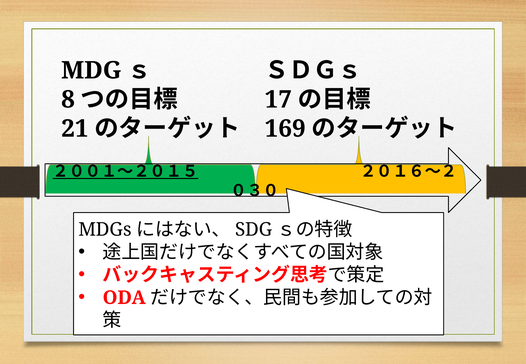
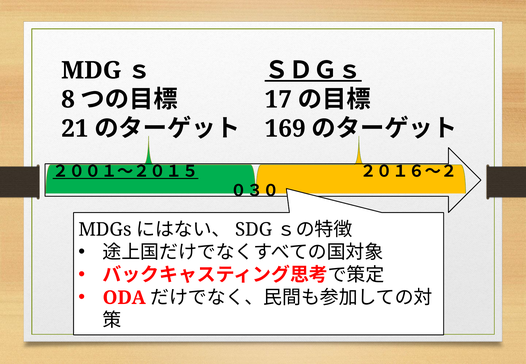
ＳＤＧｓ underline: none -> present
